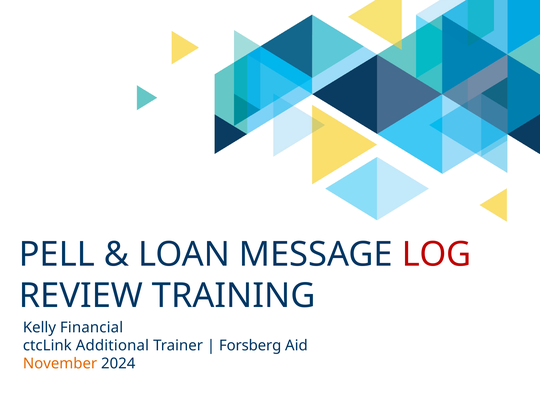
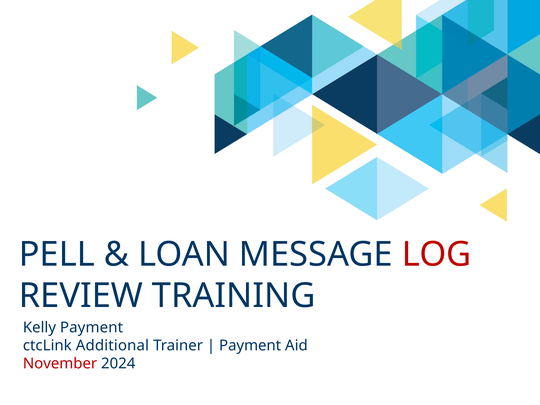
Kelly Financial: Financial -> Payment
Forsberg at (250, 345): Forsberg -> Payment
November colour: orange -> red
